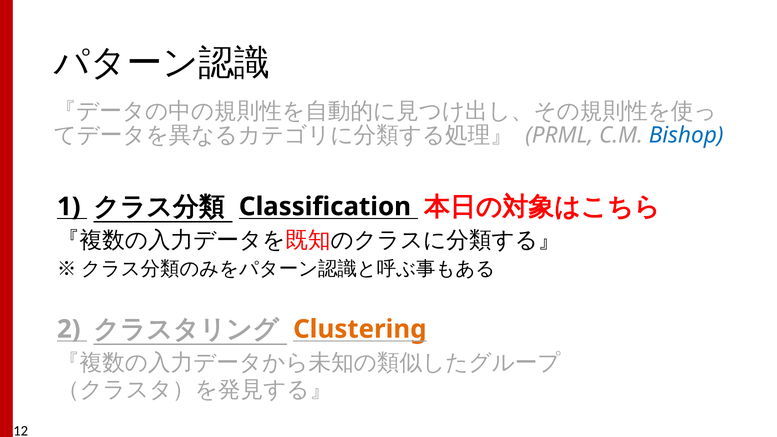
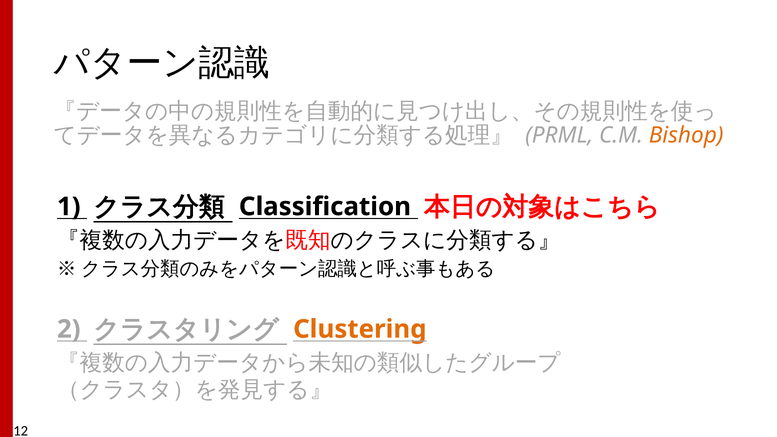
Bishop colour: blue -> orange
